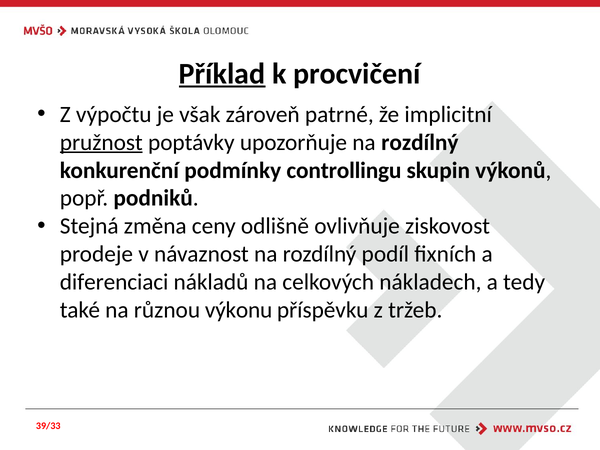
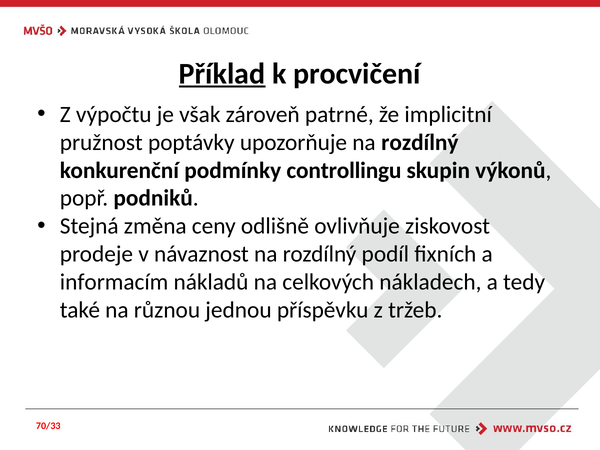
pružnost underline: present -> none
diferenciaci: diferenciaci -> informacím
výkonu: výkonu -> jednou
39/33: 39/33 -> 70/33
